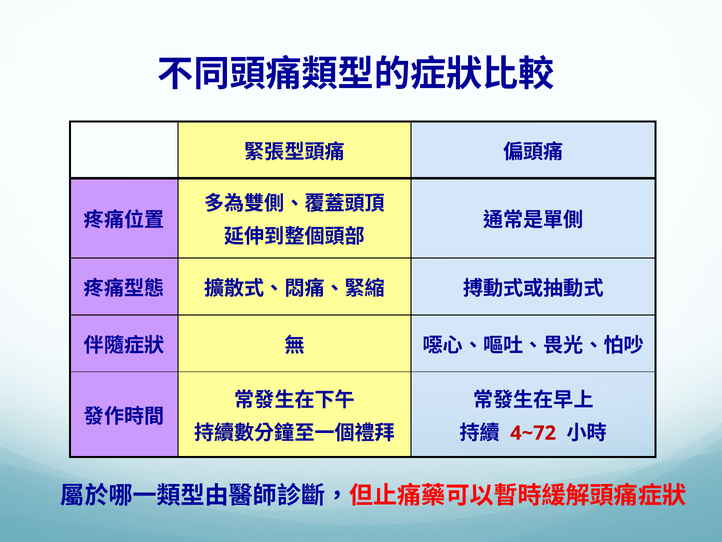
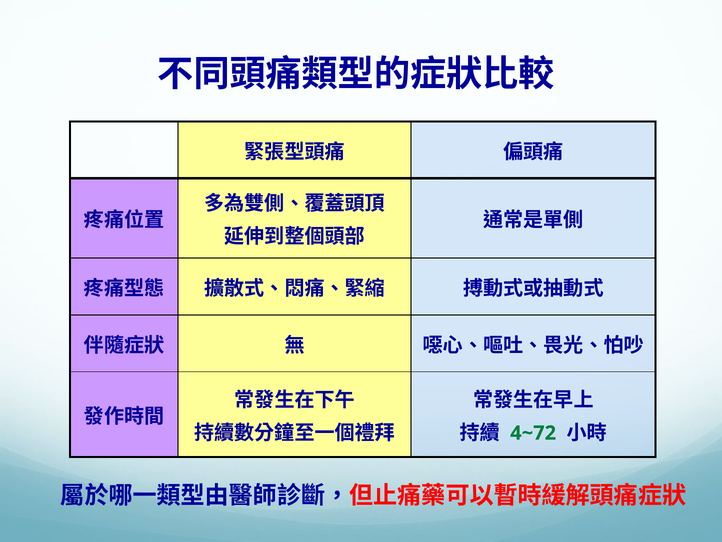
4~72 colour: red -> green
